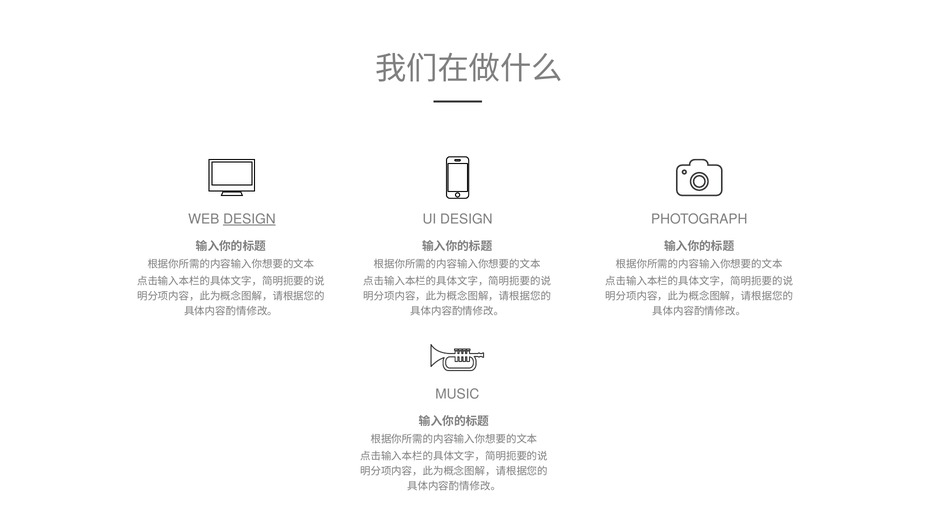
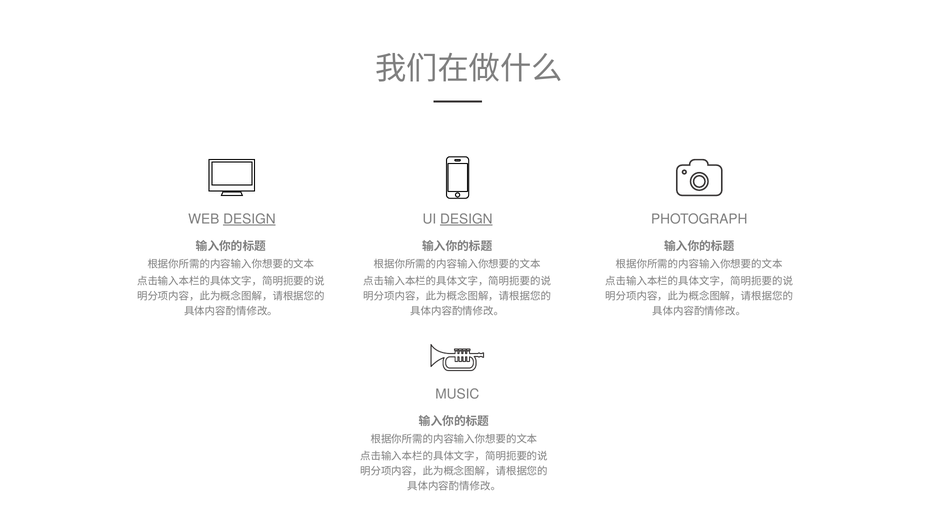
DESIGN at (466, 219) underline: none -> present
